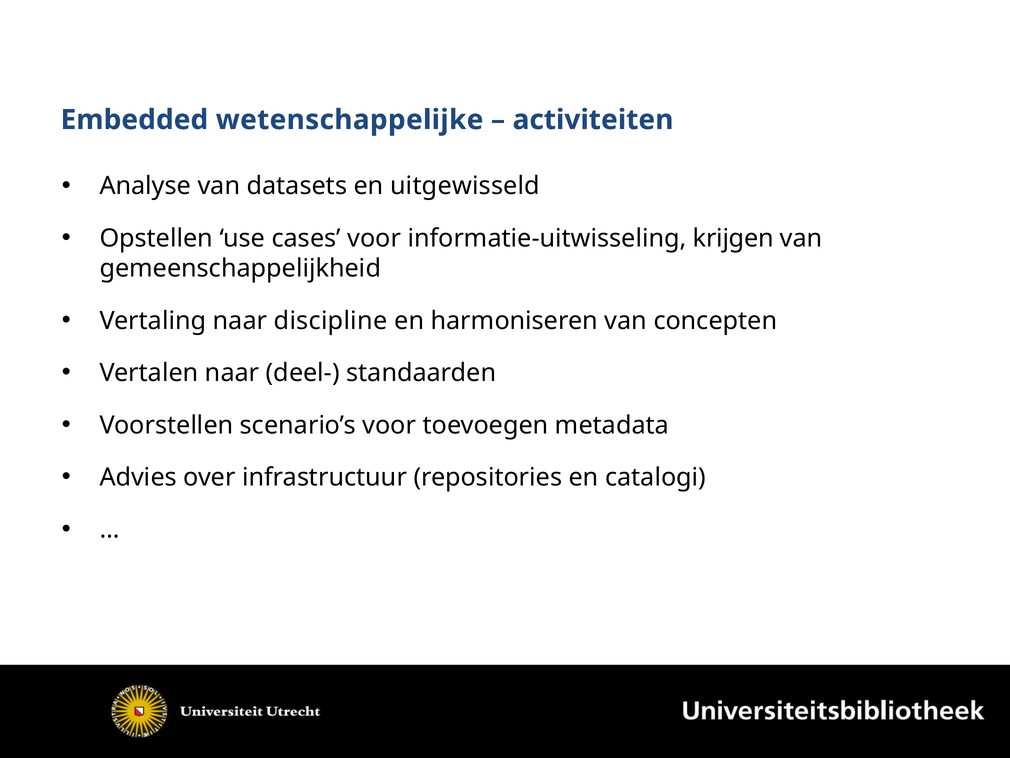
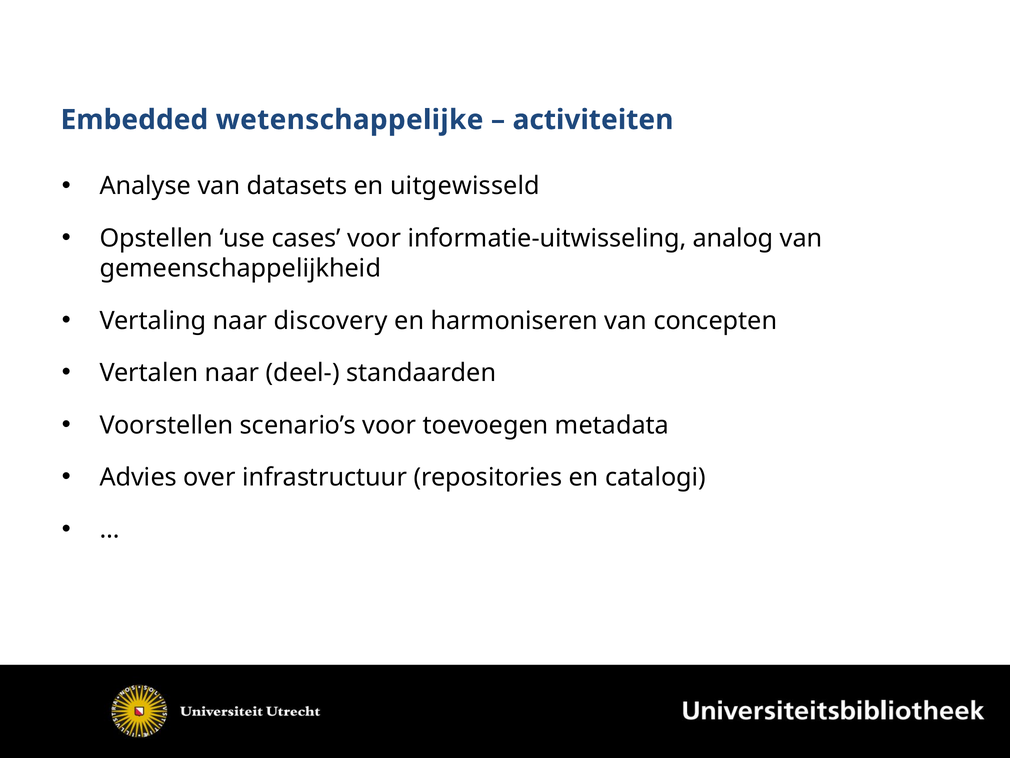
krijgen: krijgen -> analog
discipline: discipline -> discovery
